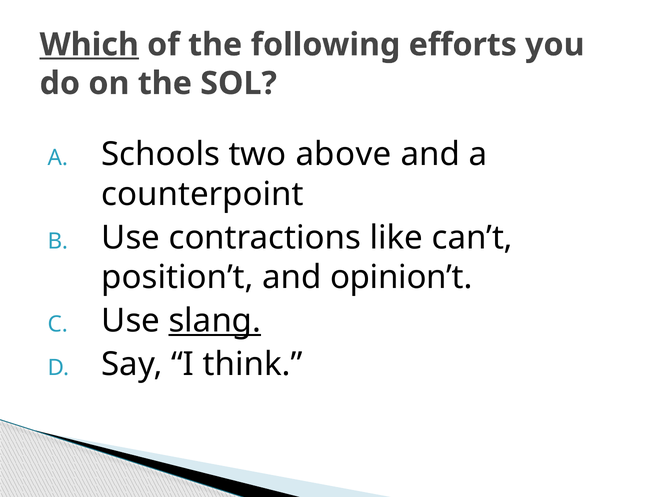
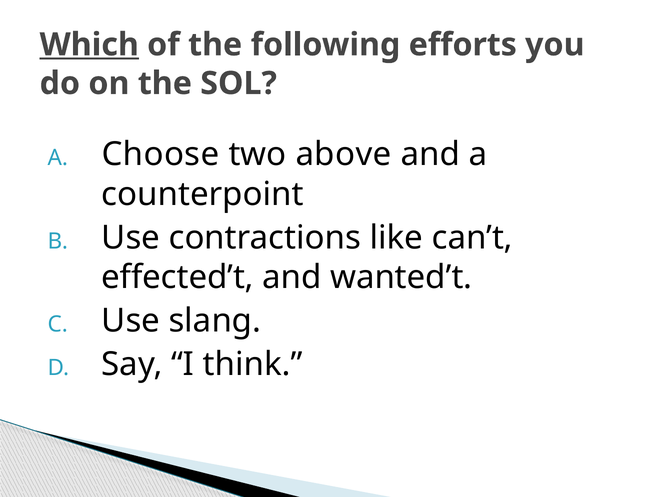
Schools: Schools -> Choose
position’t: position’t -> effected’t
opinion’t: opinion’t -> wanted’t
slang underline: present -> none
